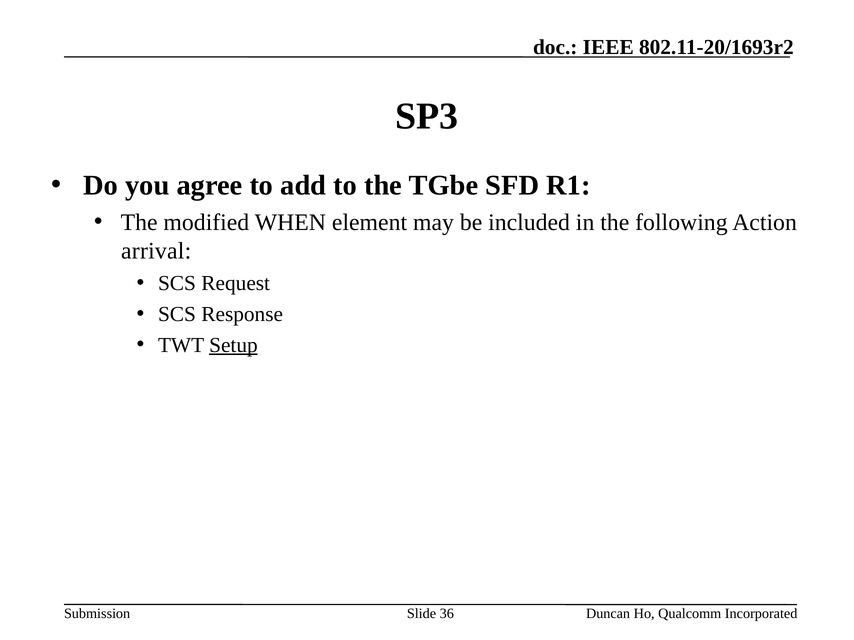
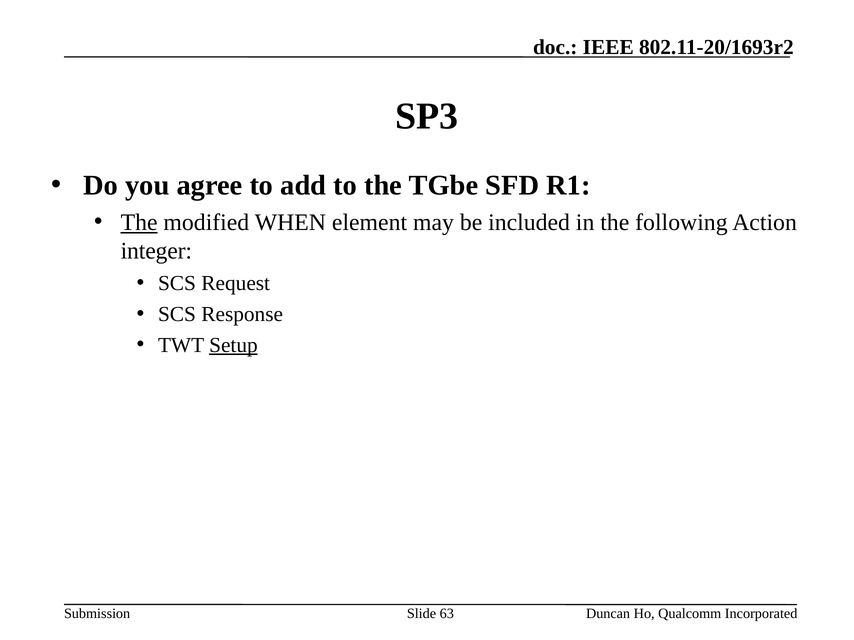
The at (139, 223) underline: none -> present
arrival: arrival -> integer
36: 36 -> 63
